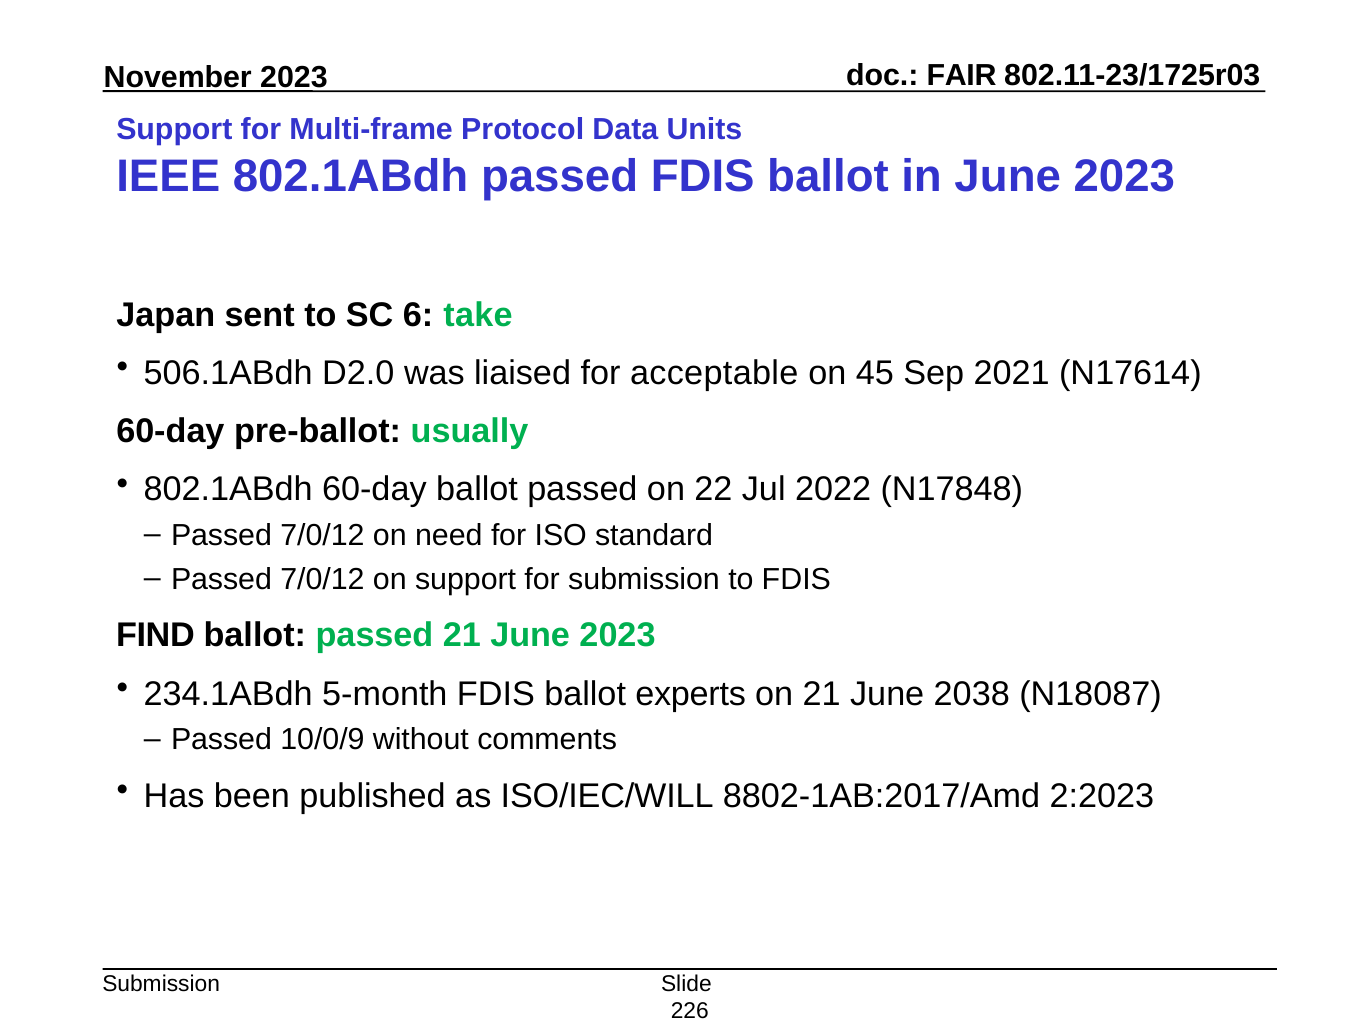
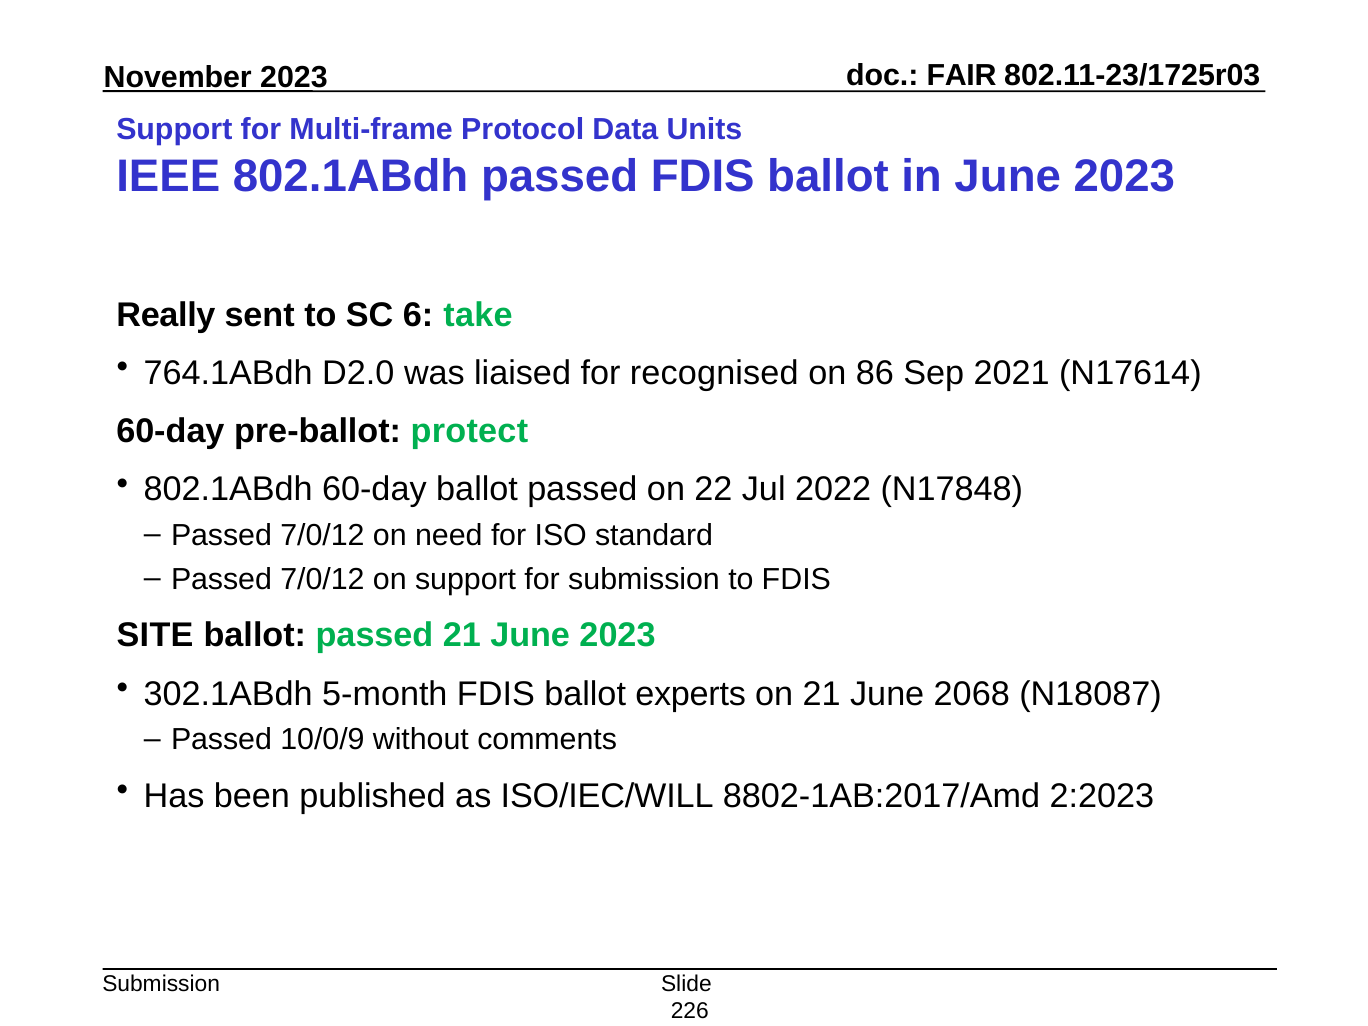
Japan: Japan -> Really
506.1ABdh: 506.1ABdh -> 764.1ABdh
acceptable: acceptable -> recognised
45: 45 -> 86
usually: usually -> protect
FIND: FIND -> SITE
234.1ABdh: 234.1ABdh -> 302.1ABdh
2038: 2038 -> 2068
